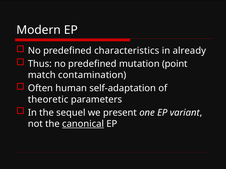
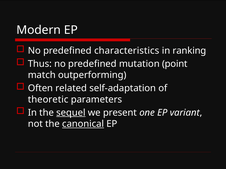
already: already -> ranking
contamination: contamination -> outperforming
human: human -> related
sequel underline: none -> present
